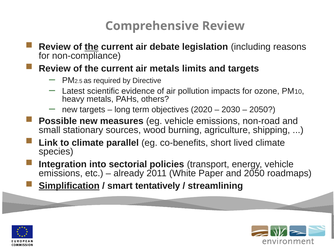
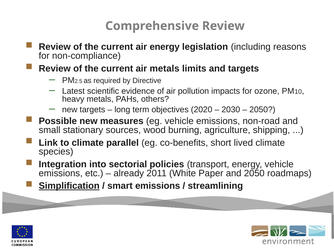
the at (92, 47) underline: present -> none
air debate: debate -> energy
smart tentatively: tentatively -> emissions
